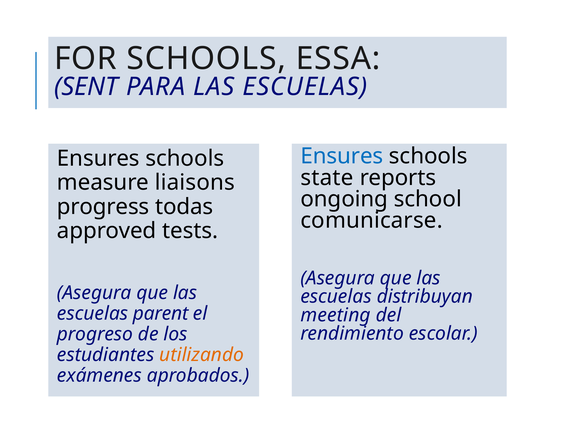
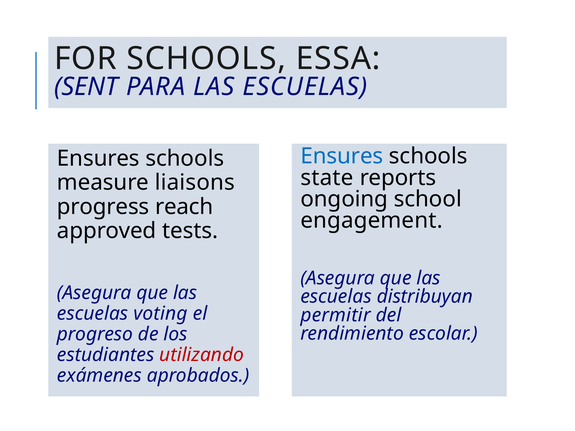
todas: todas -> reach
comunicarse: comunicarse -> engagement
parent: parent -> voting
meeting: meeting -> permitir
utilizando colour: orange -> red
